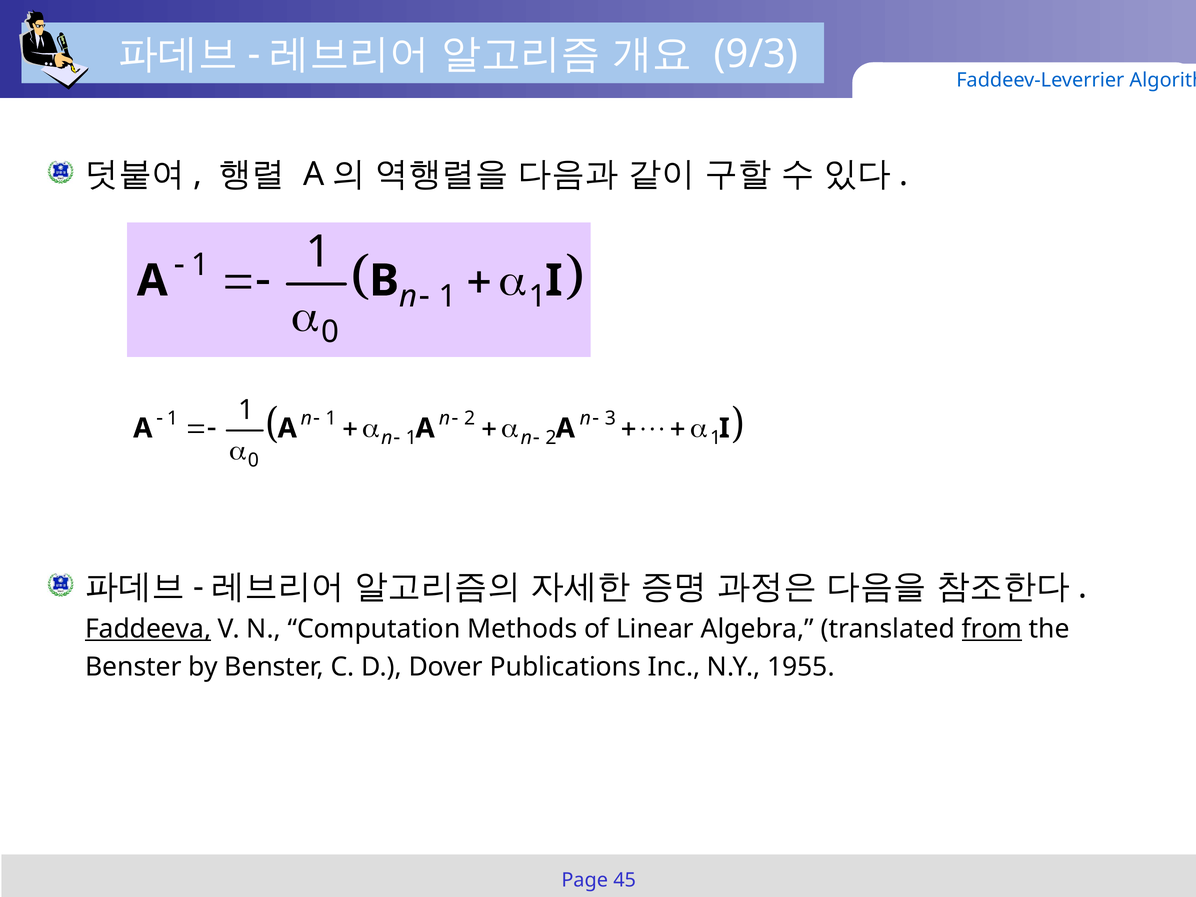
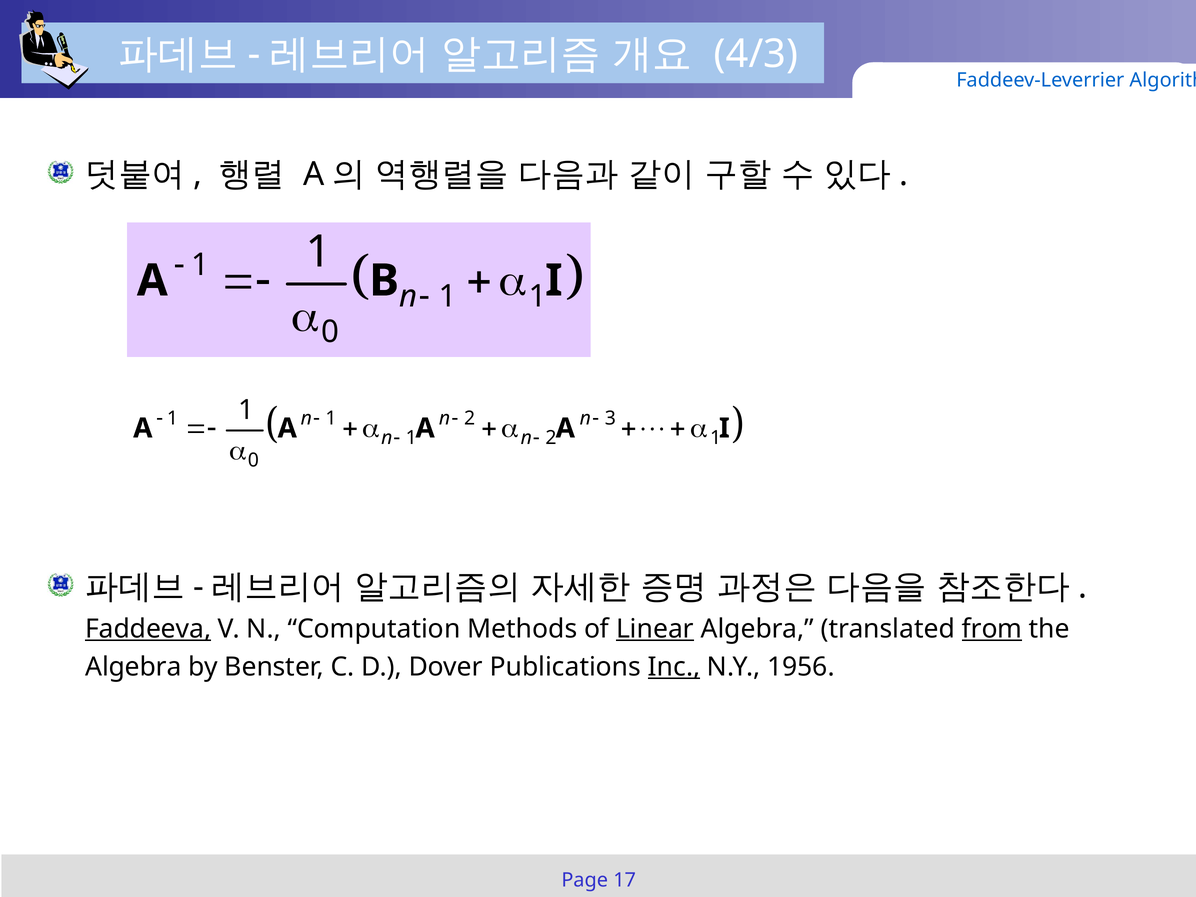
9/3: 9/3 -> 4/3
Linear underline: none -> present
Benster at (133, 667): Benster -> Algebra
Inc underline: none -> present
1955: 1955 -> 1956
45: 45 -> 17
